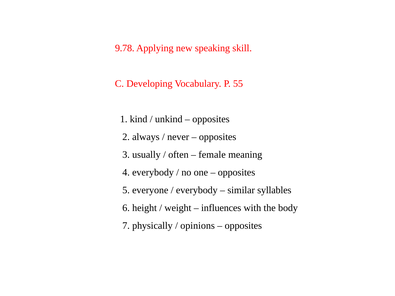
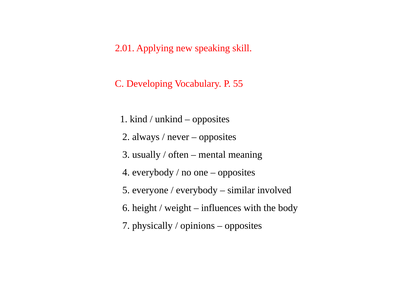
9.78: 9.78 -> 2.01
female: female -> mental
syllables: syllables -> involved
